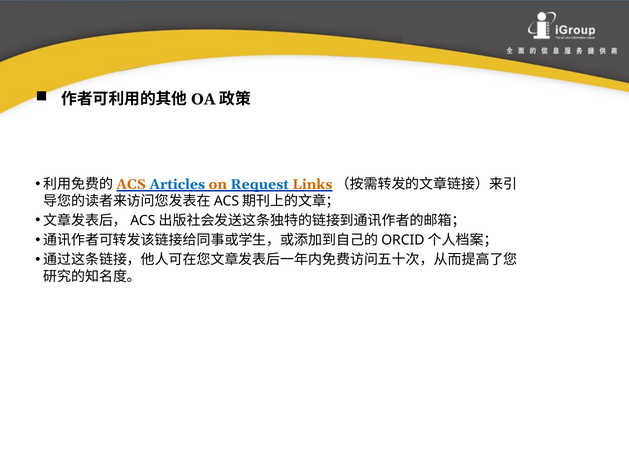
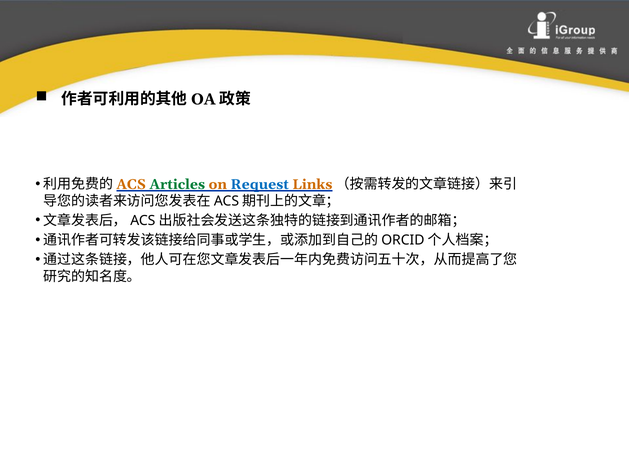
Articles colour: blue -> green
